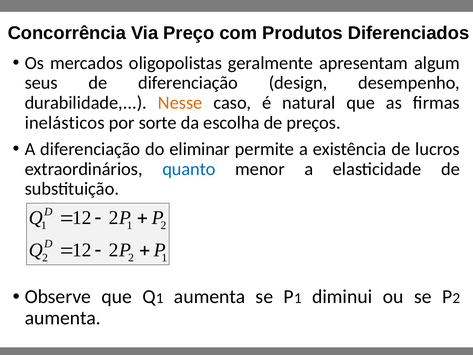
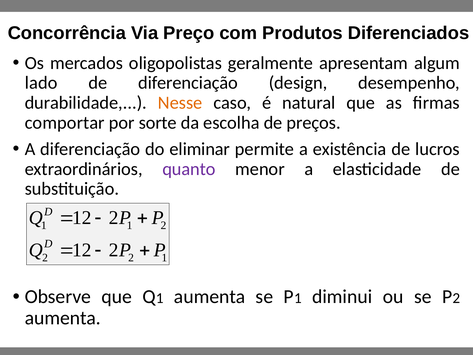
seus: seus -> lado
inelásticos: inelásticos -> comportar
quanto colour: blue -> purple
